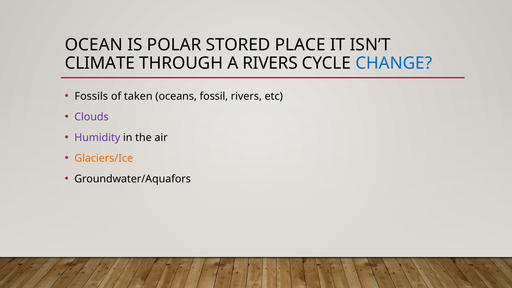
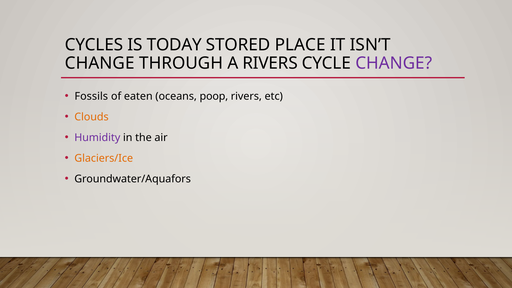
OCEAN: OCEAN -> CYCLES
POLAR: POLAR -> TODAY
CLIMATE at (100, 63): CLIMATE -> CHANGE
CHANGE at (394, 63) colour: blue -> purple
taken: taken -> eaten
fossil: fossil -> poop
Clouds colour: purple -> orange
